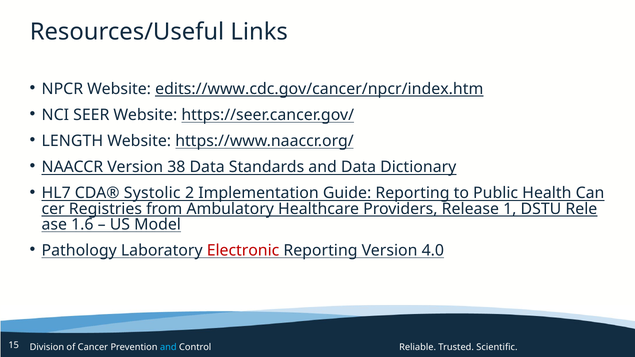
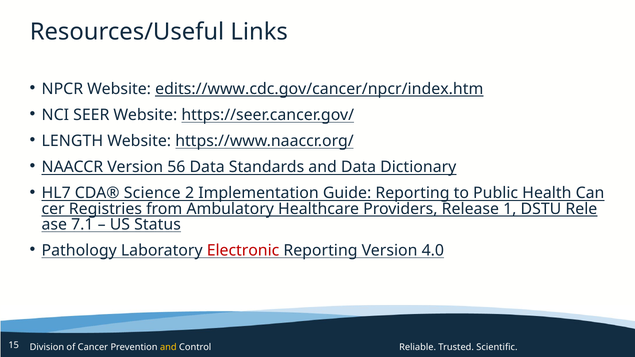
38: 38 -> 56
Systolic: Systolic -> Science
1.6: 1.6 -> 7.1
Model: Model -> Status
and at (168, 348) colour: light blue -> yellow
